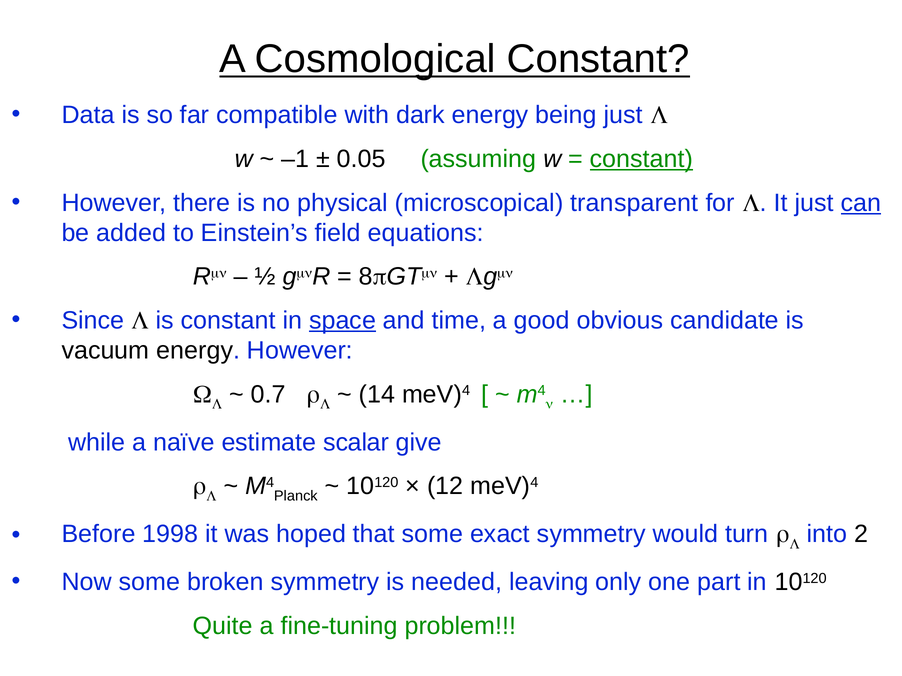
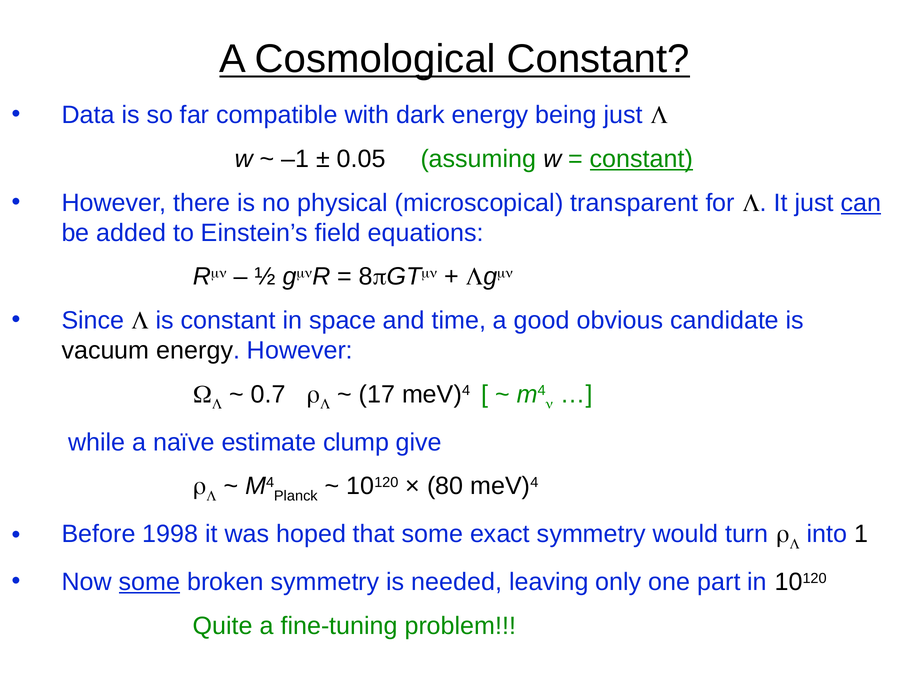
space underline: present -> none
14: 14 -> 17
scalar: scalar -> clump
12: 12 -> 80
2: 2 -> 1
some at (149, 582) underline: none -> present
